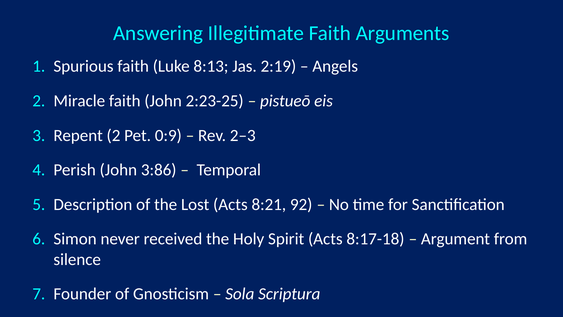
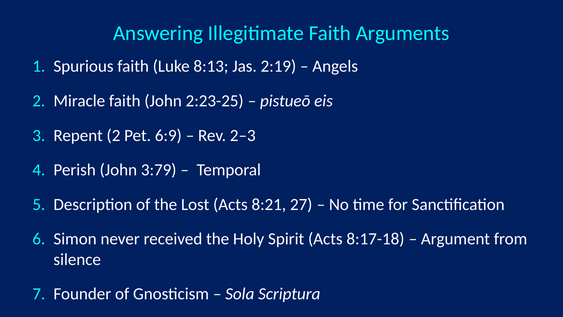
0:9: 0:9 -> 6:9
3:86: 3:86 -> 3:79
92: 92 -> 27
